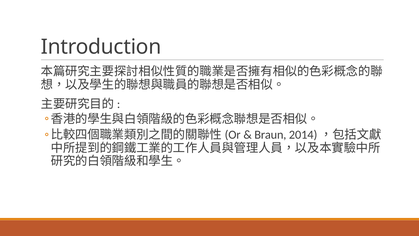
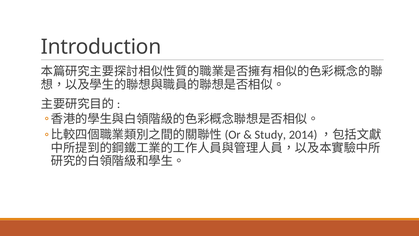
Braun: Braun -> Study
